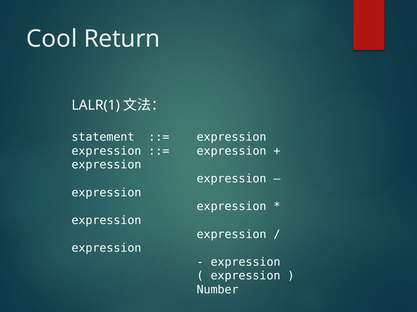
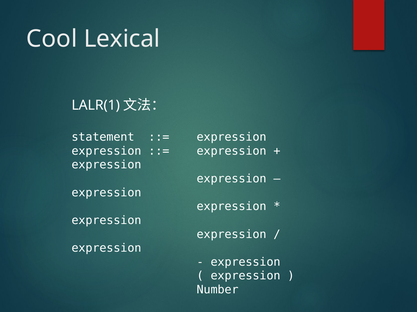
Return: Return -> Lexical
